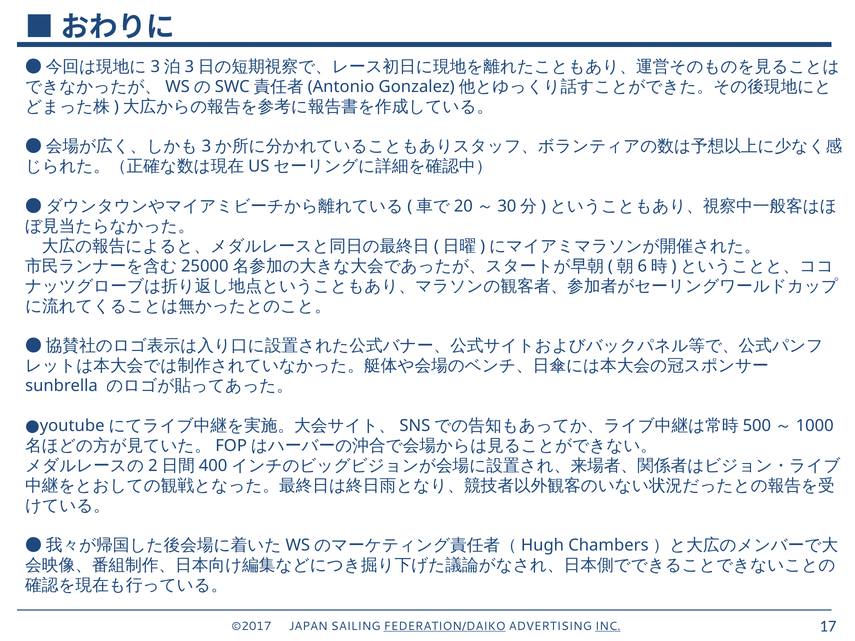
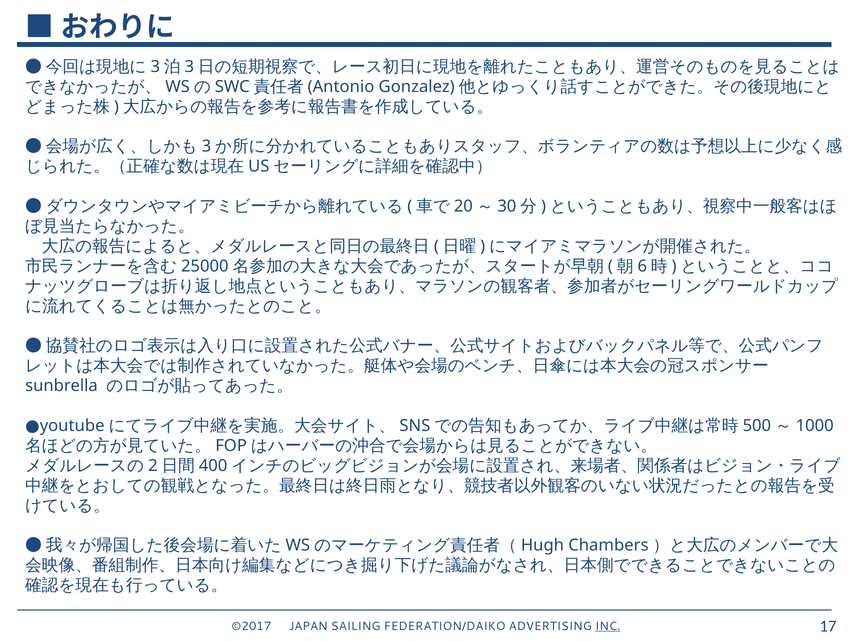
FEDERATION/DAIKO underline: present -> none
